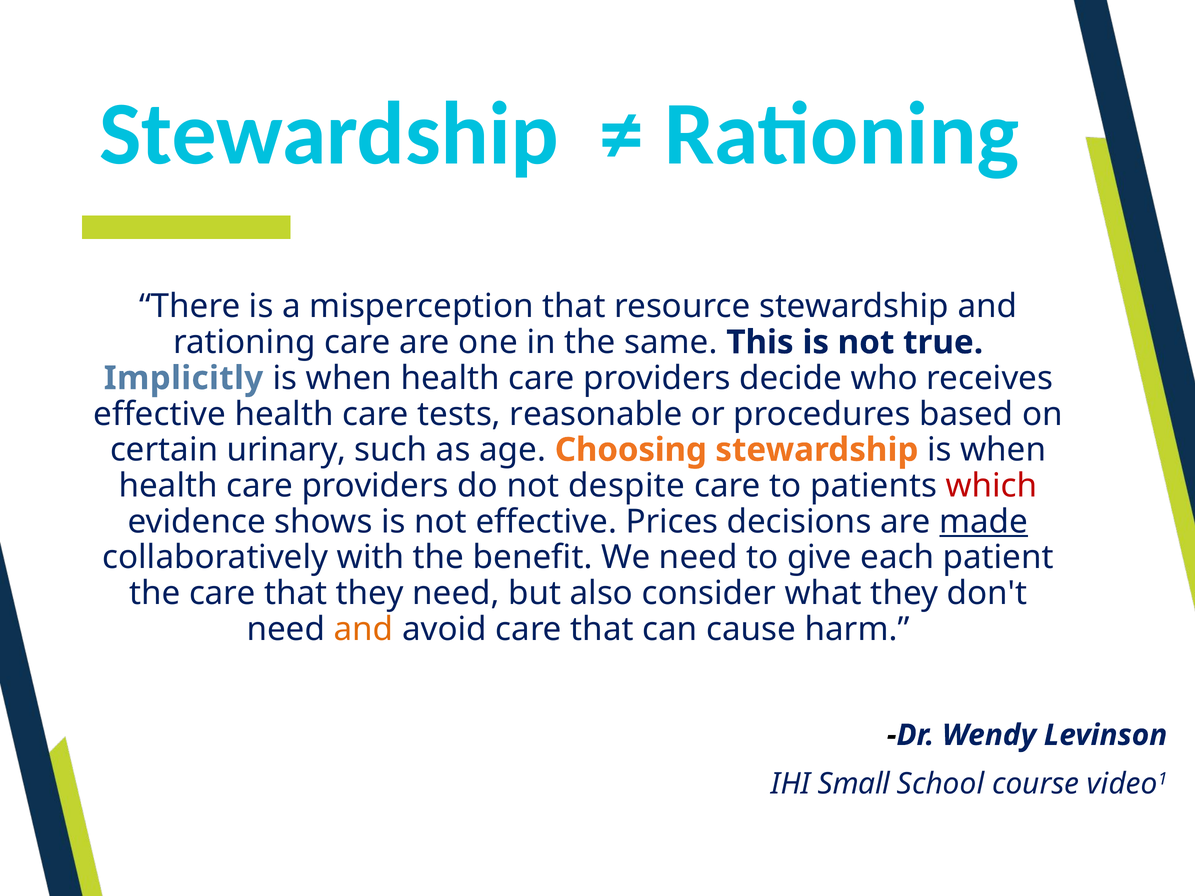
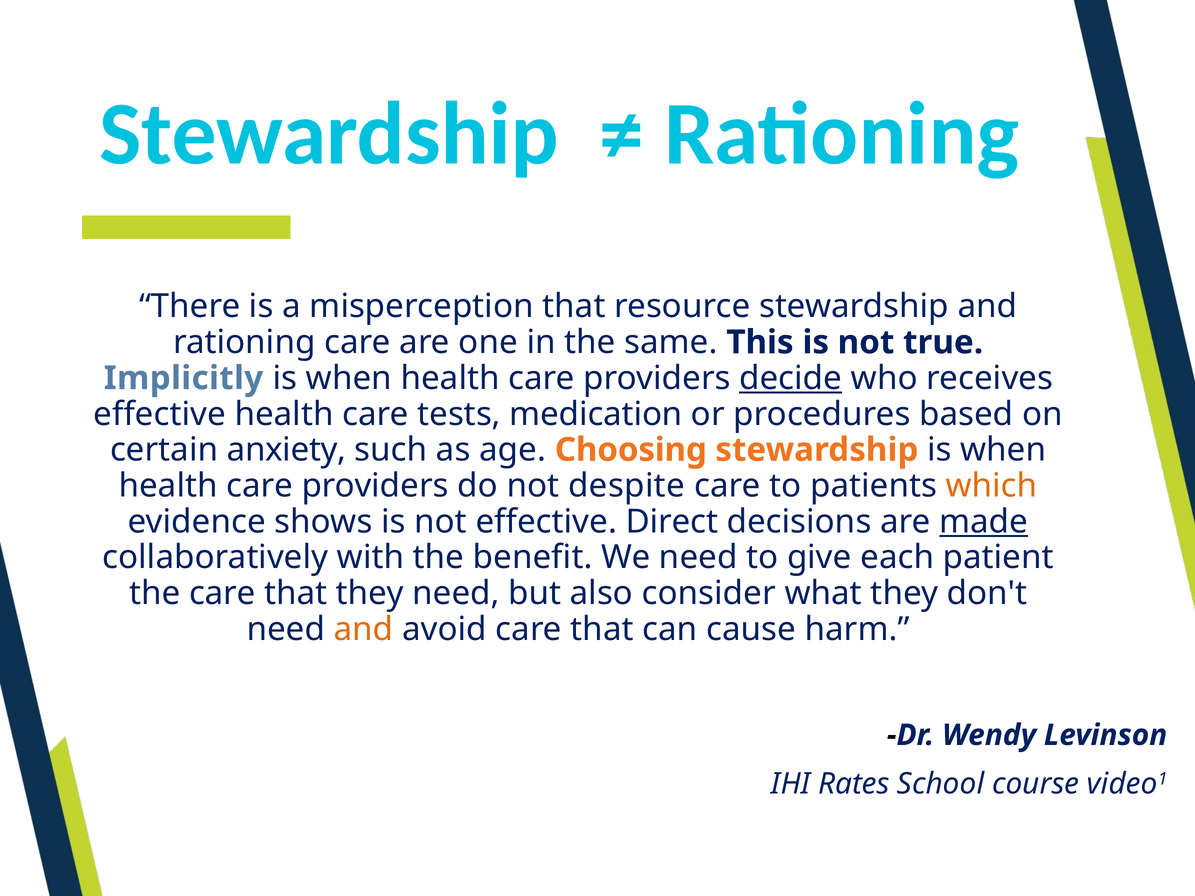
decide underline: none -> present
reasonable: reasonable -> medication
urinary: urinary -> anxiety
which colour: red -> orange
Prices: Prices -> Direct
Small: Small -> Rates
